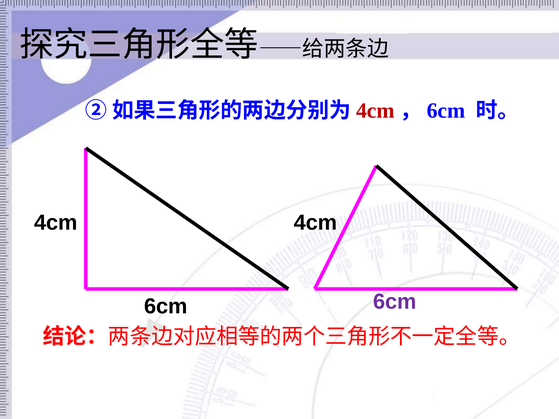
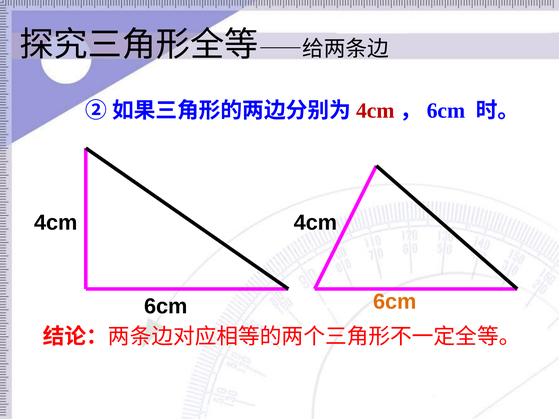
6cm at (395, 302) colour: purple -> orange
